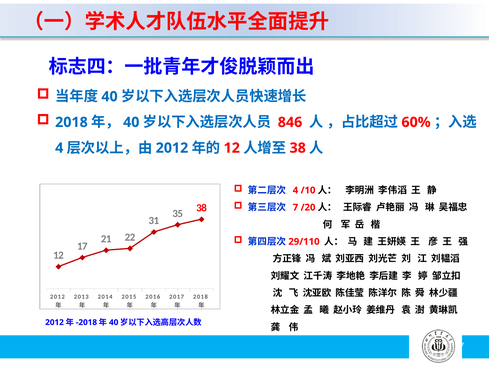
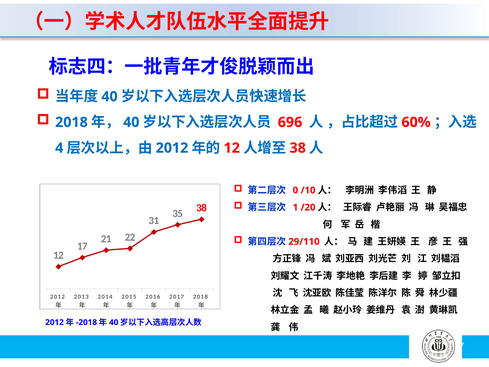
846: 846 -> 696
4 at (295, 190): 4 -> 0
7 at (295, 207): 7 -> 1
